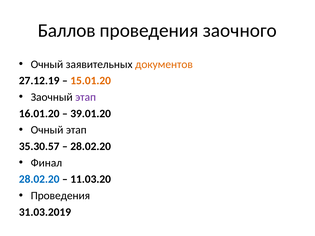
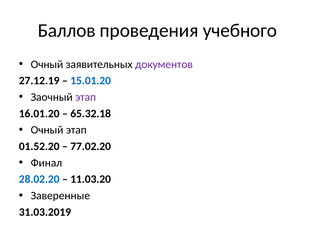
заочного: заочного -> учебного
документов colour: orange -> purple
15.01.20 colour: orange -> blue
39.01.20: 39.01.20 -> 65.32.18
35.30.57: 35.30.57 -> 01.52.20
28.02.20 at (91, 147): 28.02.20 -> 77.02.20
Проведения at (60, 196): Проведения -> Заверенные
